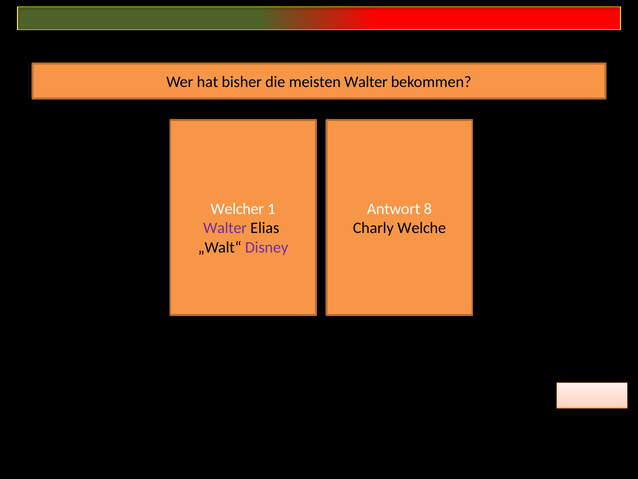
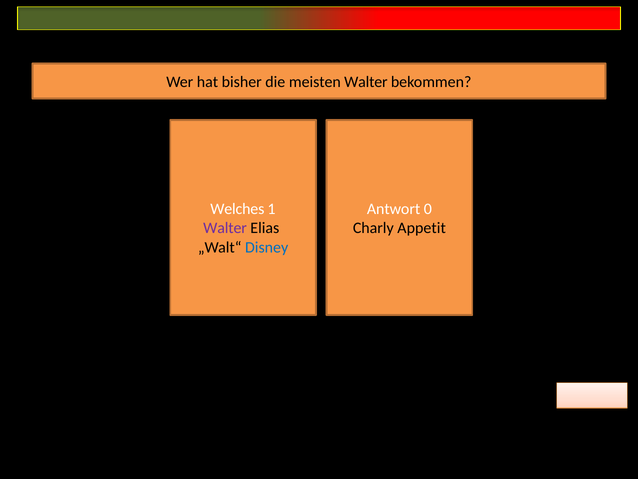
Welcher: Welcher -> Welches
8: 8 -> 0
Welche: Welche -> Appetit
Disney colour: purple -> blue
